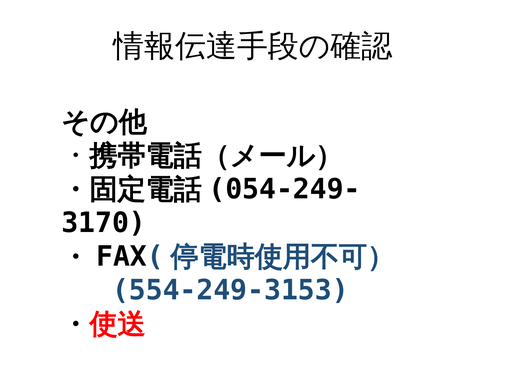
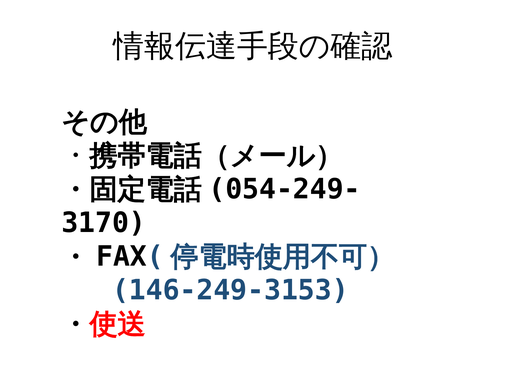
554-249-3153: 554-249-3153 -> 146-249-3153
